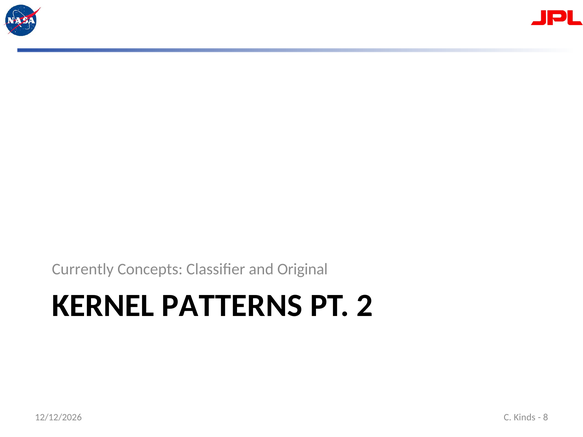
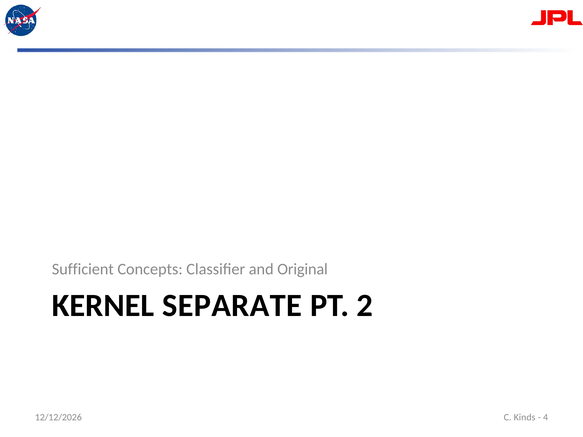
Currently: Currently -> Sufficient
PATTERNS: PATTERNS -> SEPARATE
8: 8 -> 4
